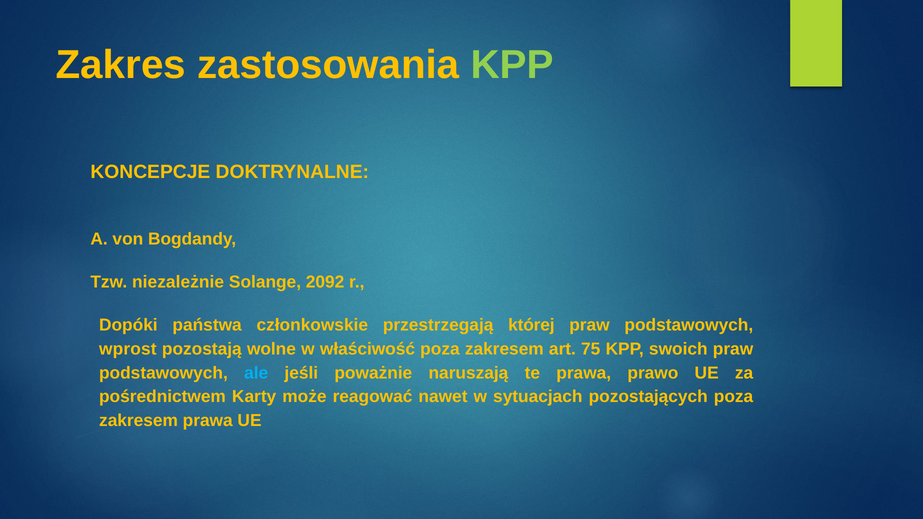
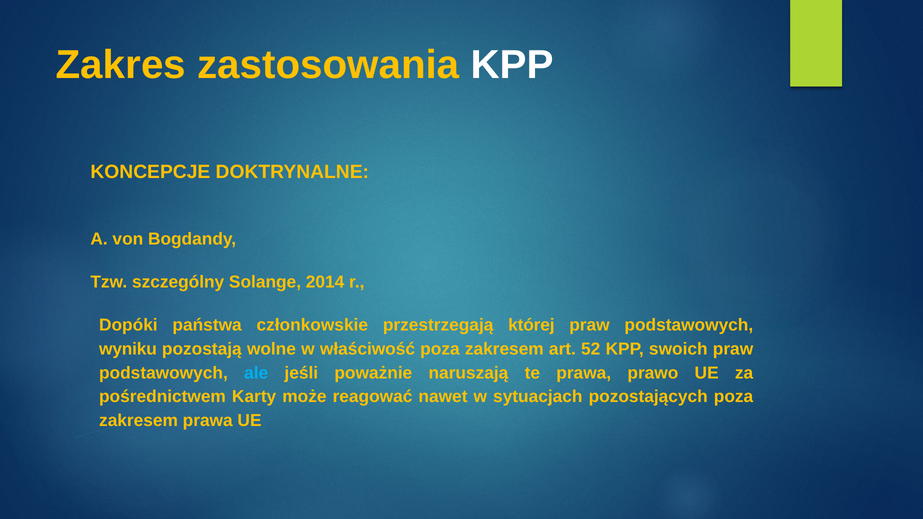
KPP at (512, 65) colour: light green -> white
niezależnie: niezależnie -> szczególny
2092: 2092 -> 2014
wprost: wprost -> wyniku
75: 75 -> 52
